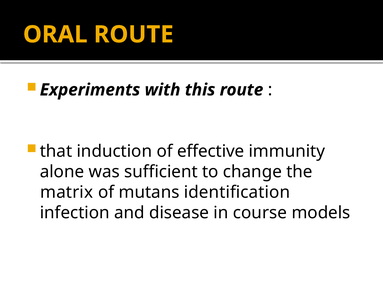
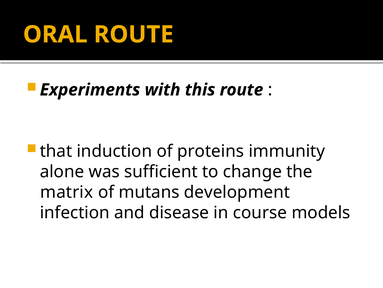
effective: effective -> proteins
identification: identification -> development
